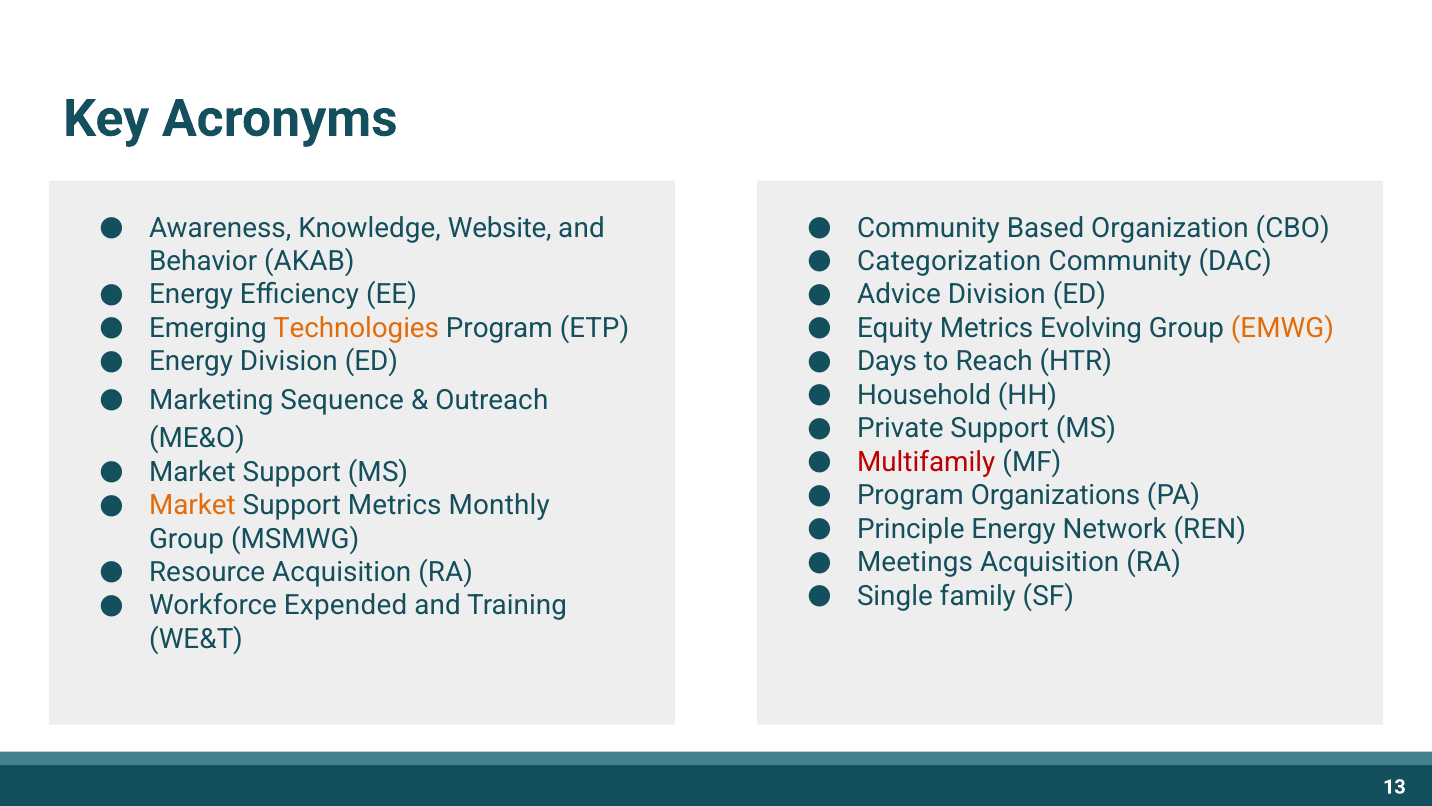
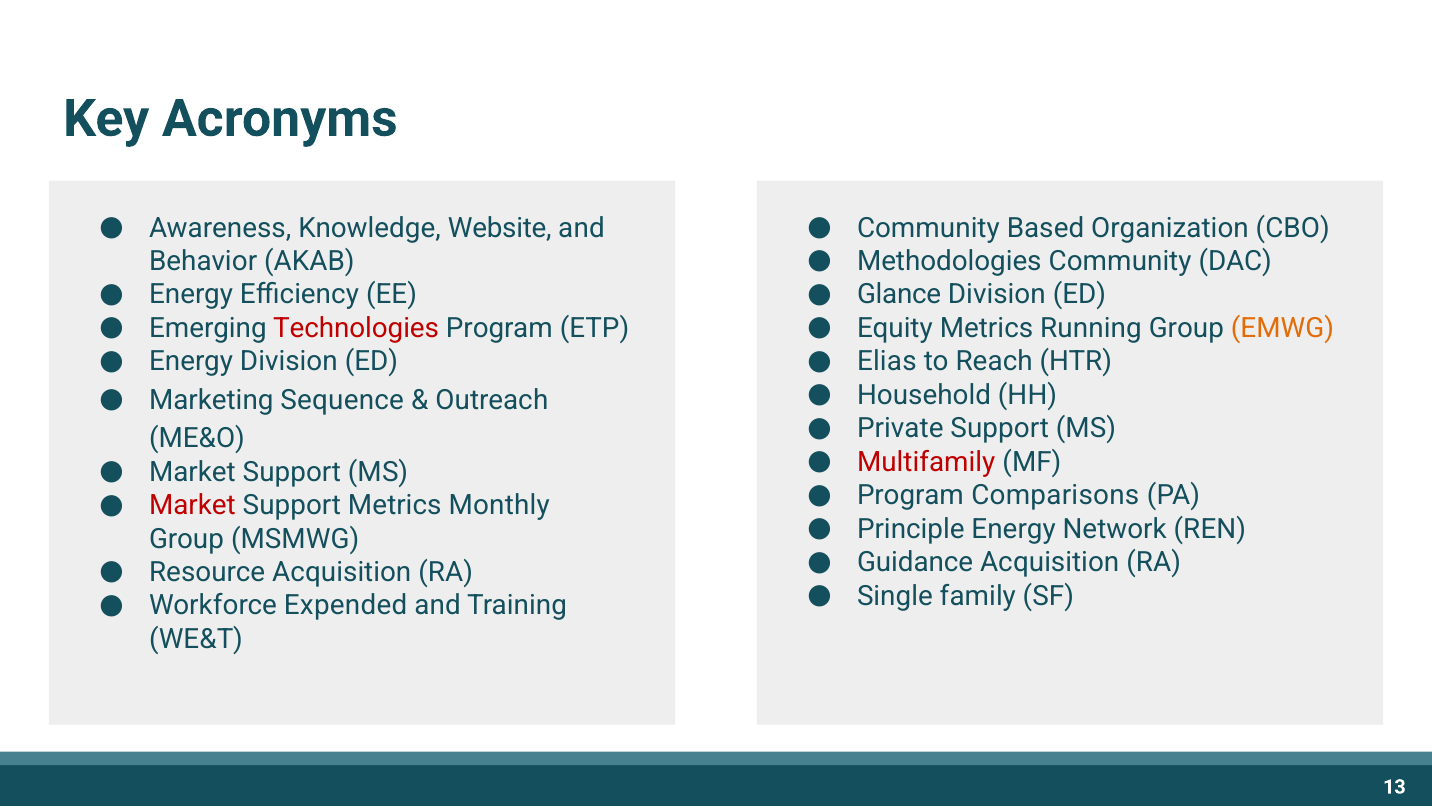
Categorization: Categorization -> Methodologies
Advice: Advice -> Glance
Technologies colour: orange -> red
Evolving: Evolving -> Running
Days: Days -> Elias
Organizations: Organizations -> Comparisons
Market at (192, 505) colour: orange -> red
Meetings: Meetings -> Guidance
